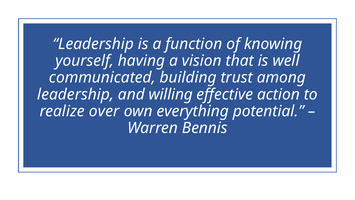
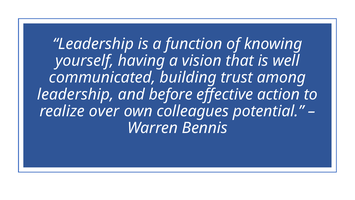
willing: willing -> before
everything: everything -> colleagues
